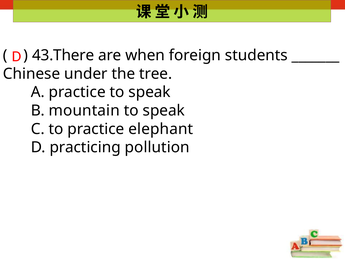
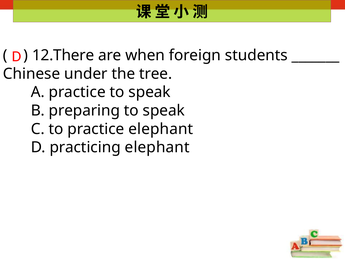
43.There: 43.There -> 12.There
mountain: mountain -> preparing
practicing pollution: pollution -> elephant
